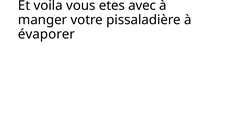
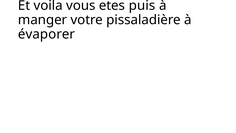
avec: avec -> puis
